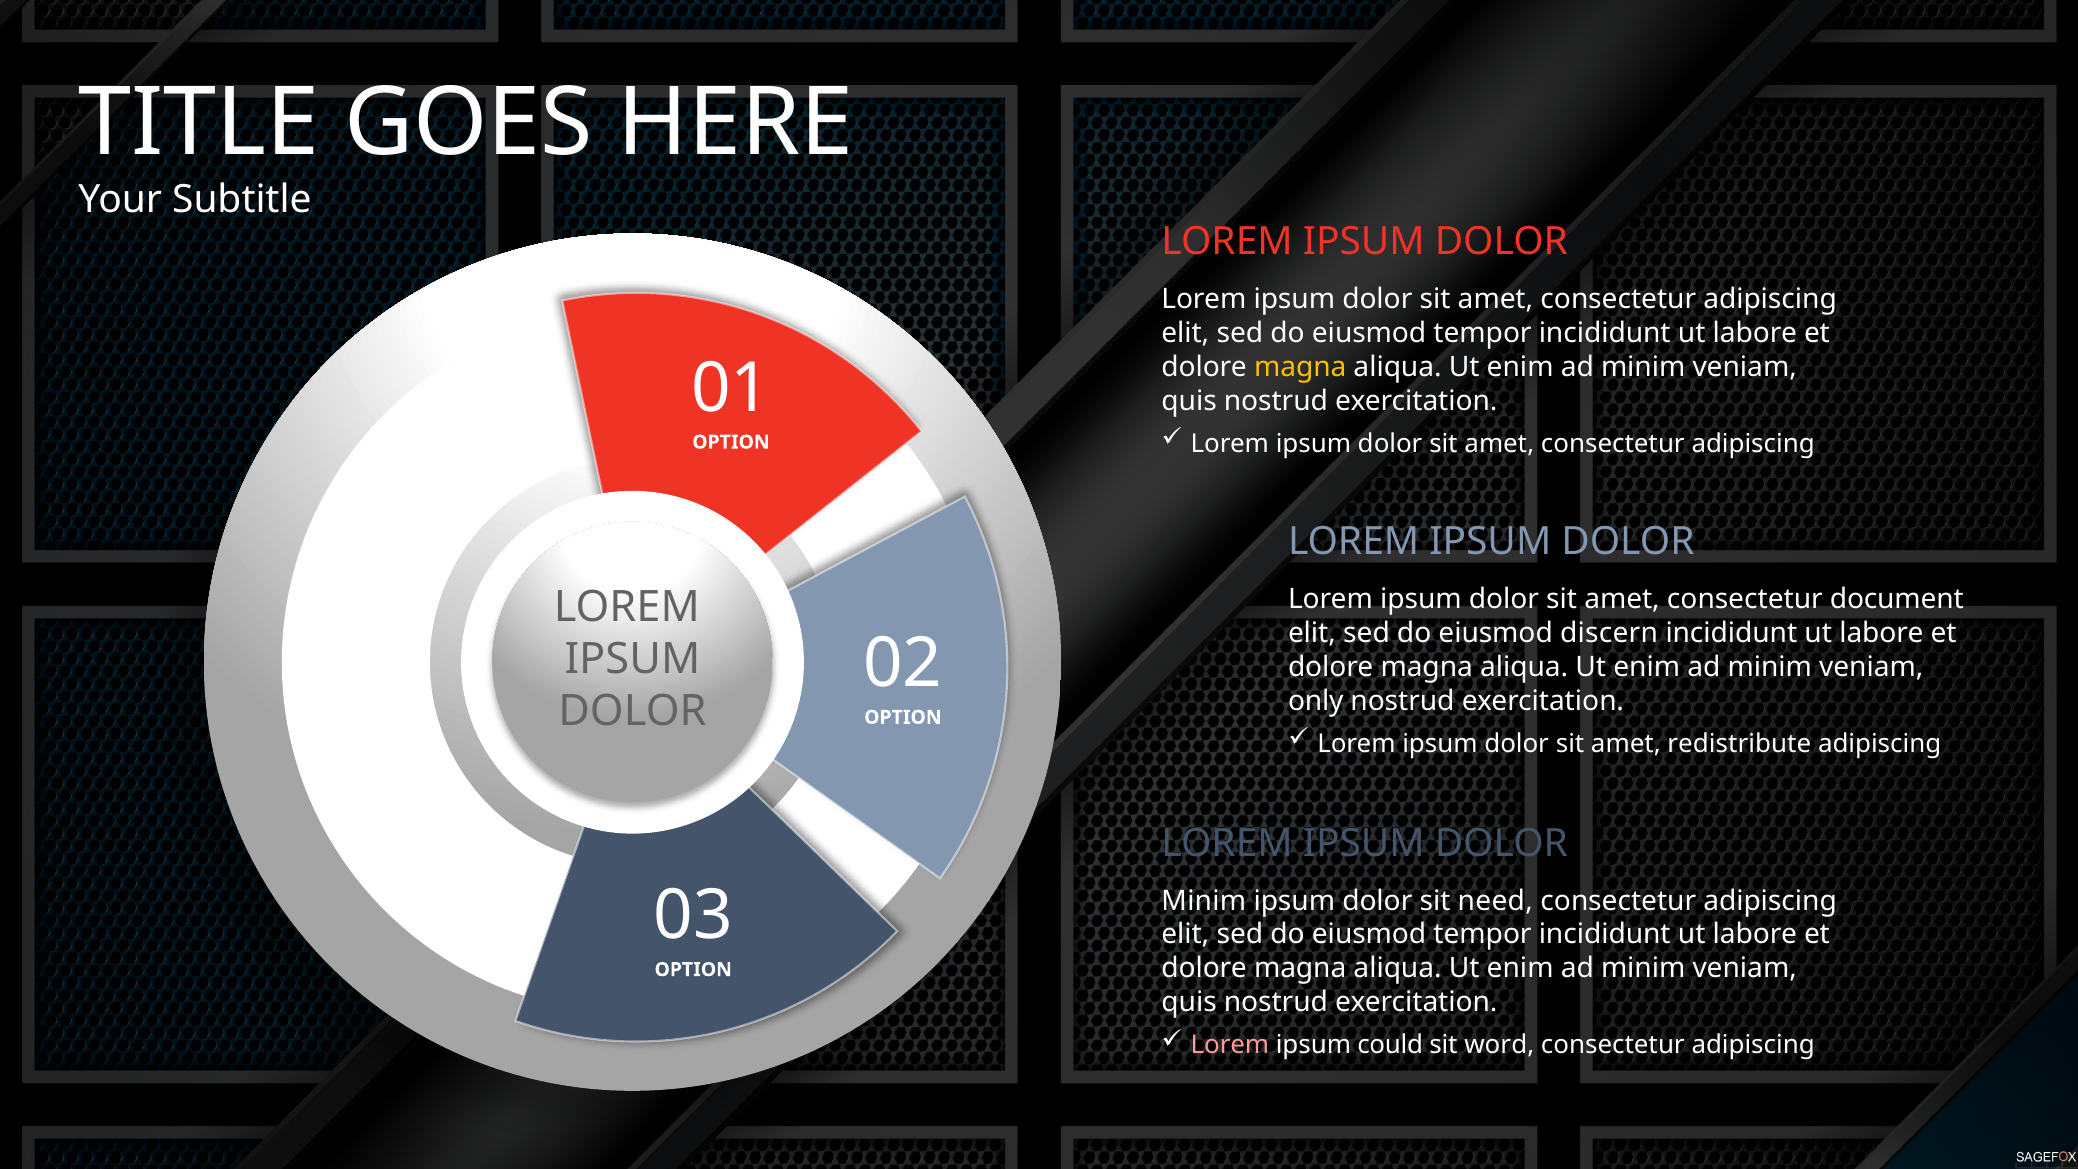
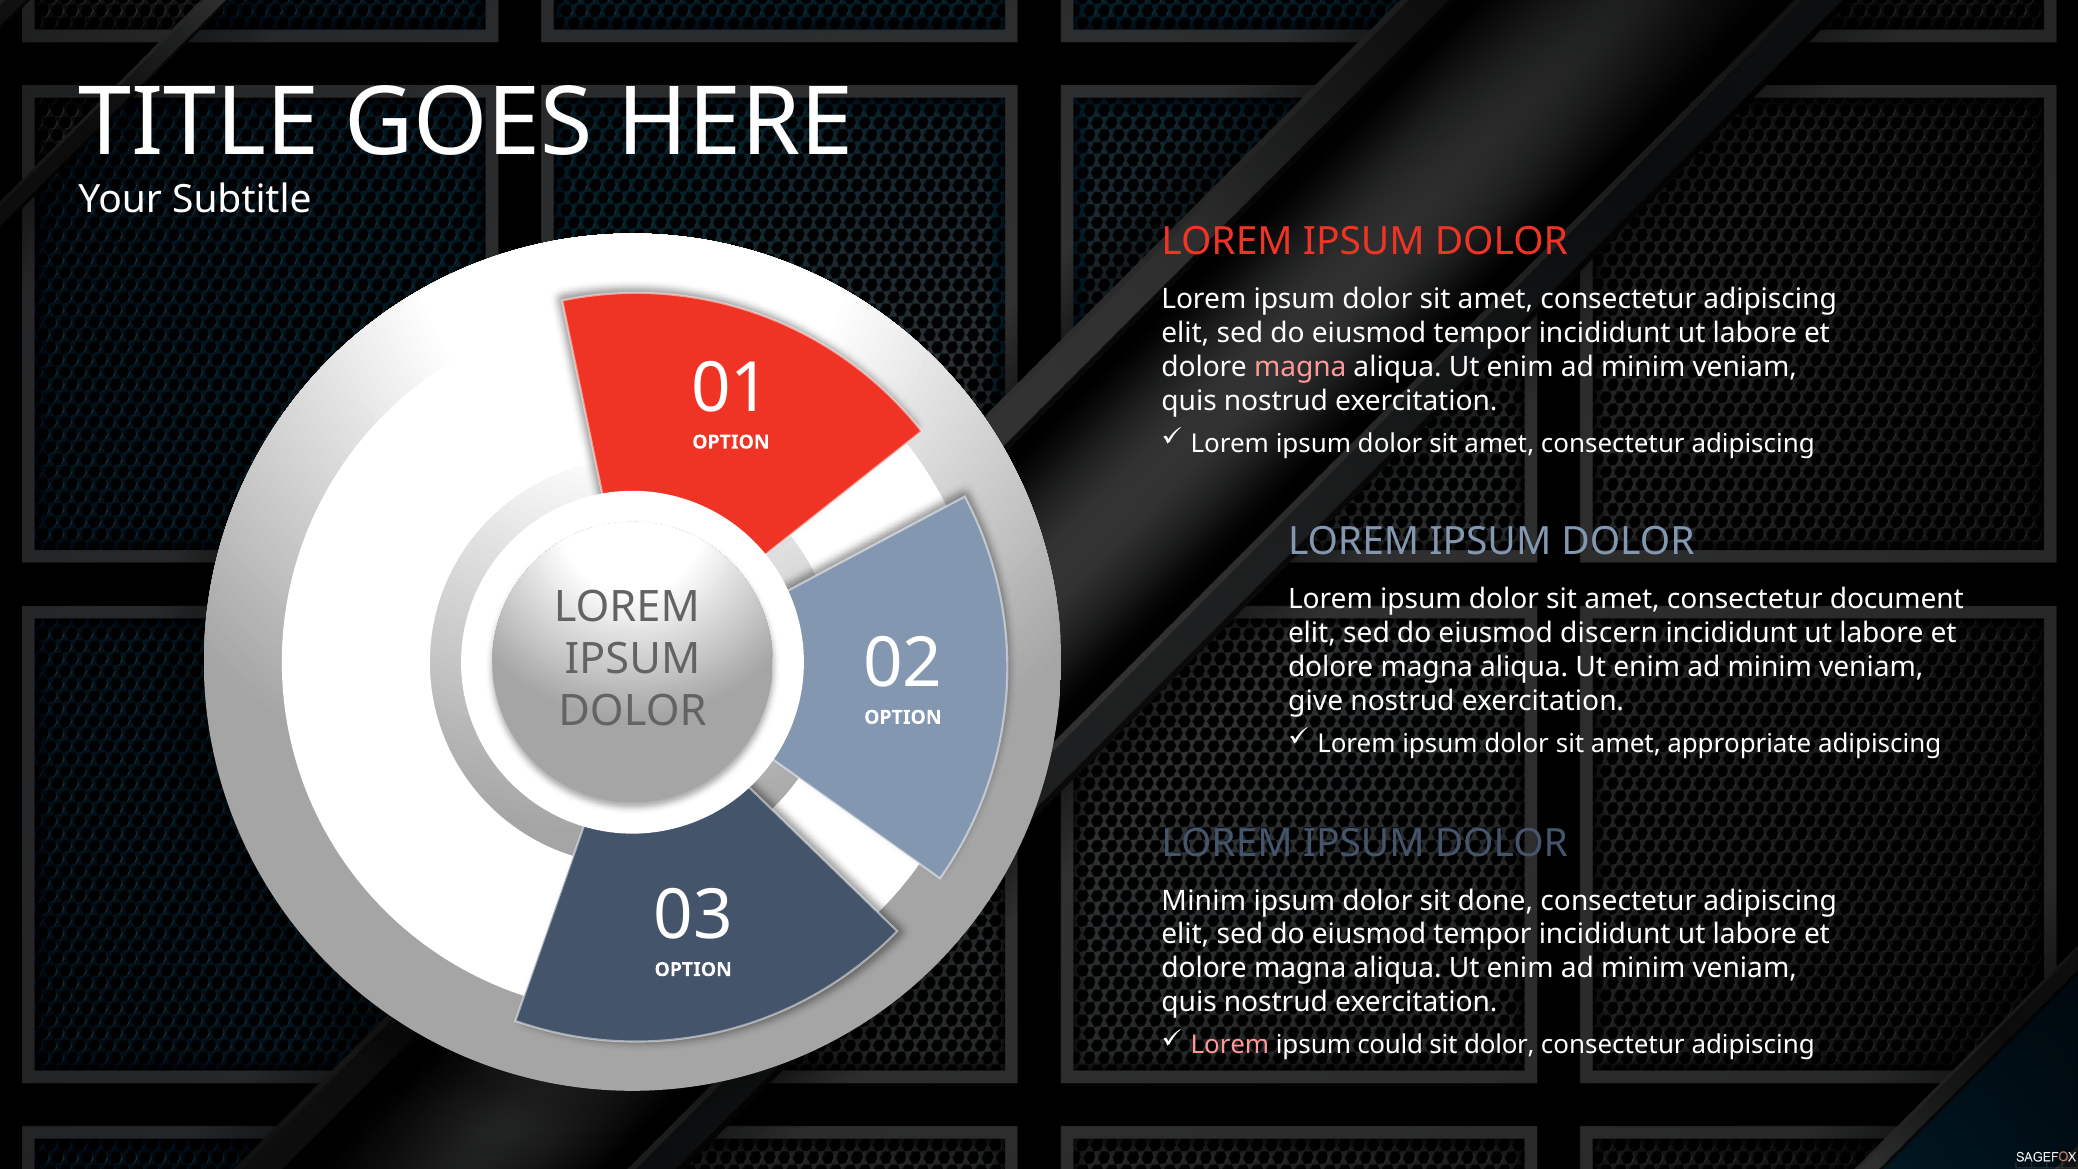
magna at (1300, 367) colour: yellow -> pink
only: only -> give
redistribute: redistribute -> appropriate
need: need -> done
sit word: word -> dolor
